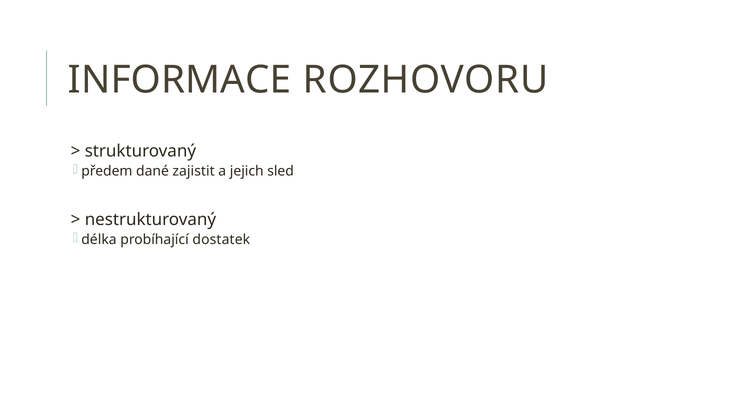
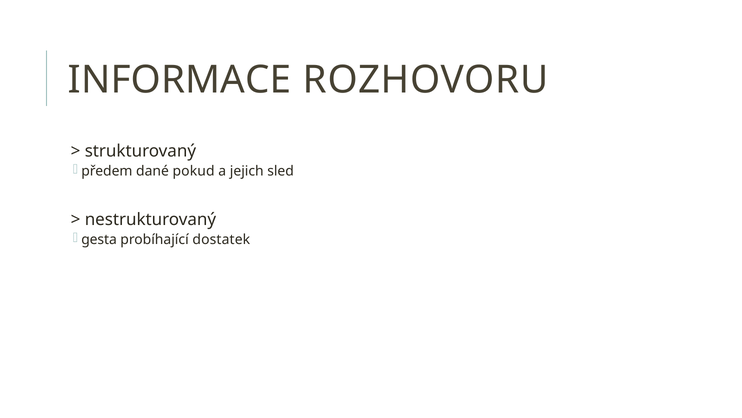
zajistit: zajistit -> pokud
délka: délka -> gesta
